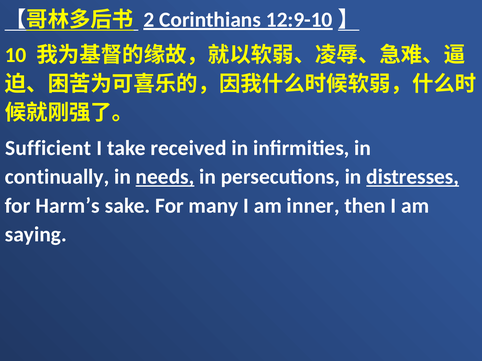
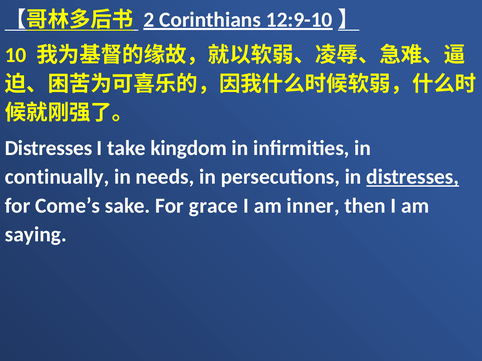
Sufficient at (48, 148): Sufficient -> Distresses
received: received -> kingdom
needs underline: present -> none
Harm’s: Harm’s -> Come’s
many: many -> grace
